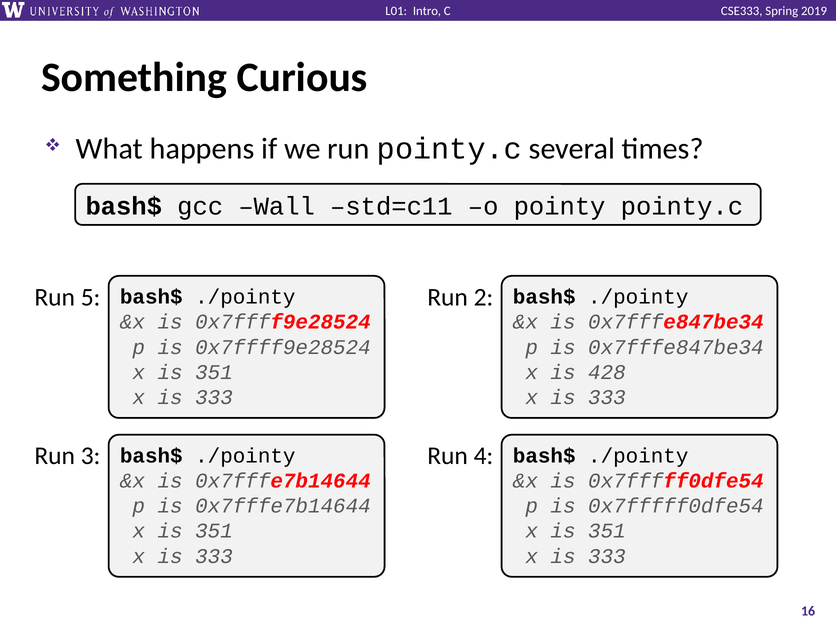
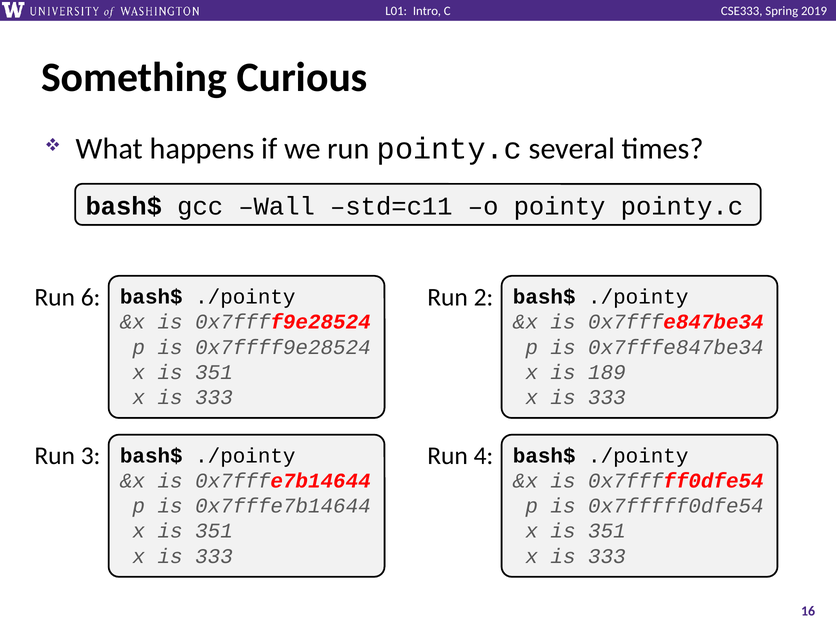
5: 5 -> 6
428: 428 -> 189
